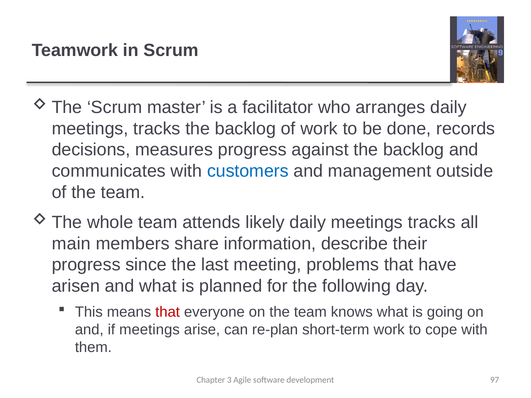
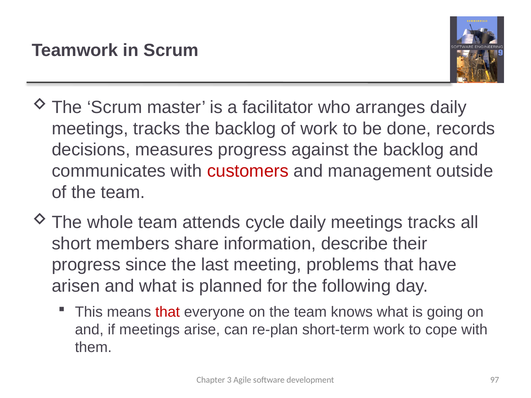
customers colour: blue -> red
likely: likely -> cycle
main: main -> short
